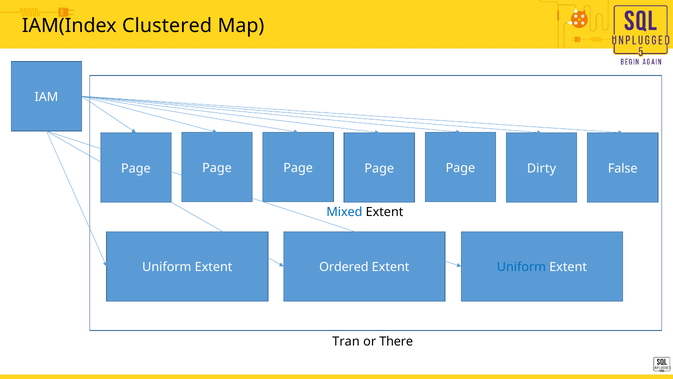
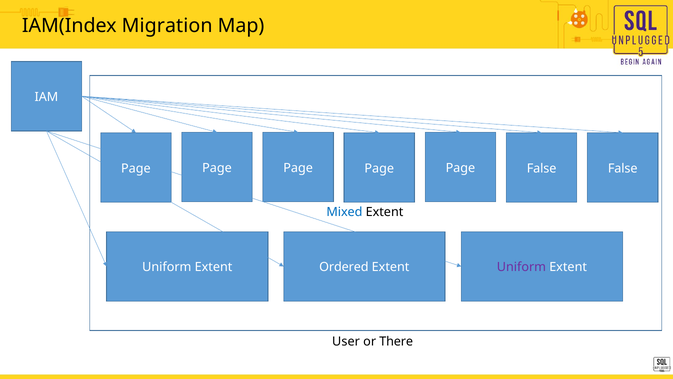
Clustered: Clustered -> Migration
Dirty at (541, 168): Dirty -> False
Uniform at (521, 267) colour: blue -> purple
Tran: Tran -> User
